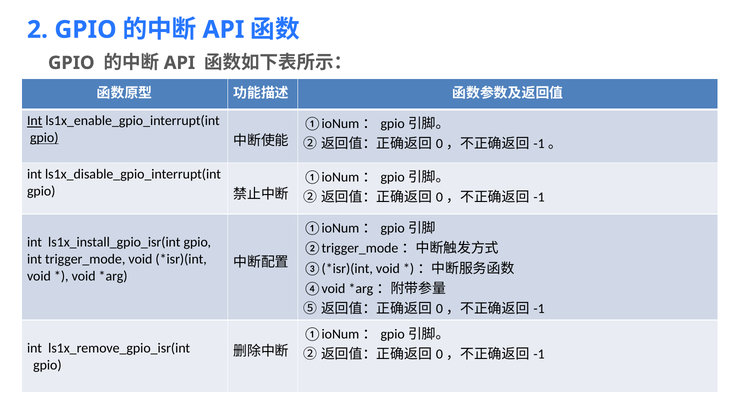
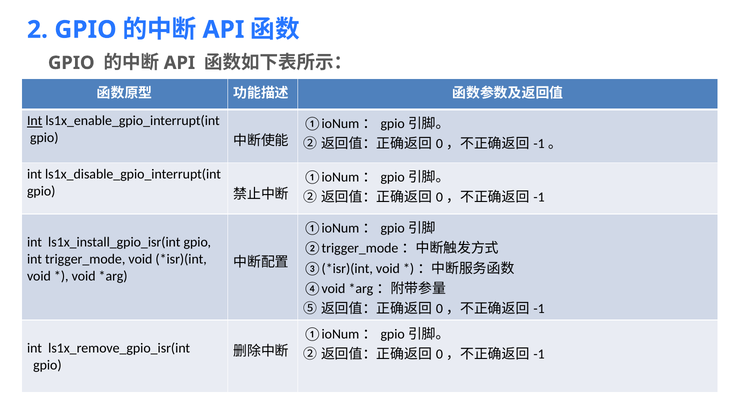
gpio at (44, 138) underline: present -> none
